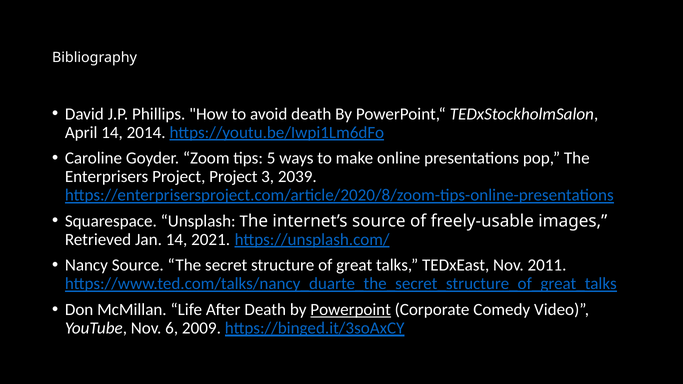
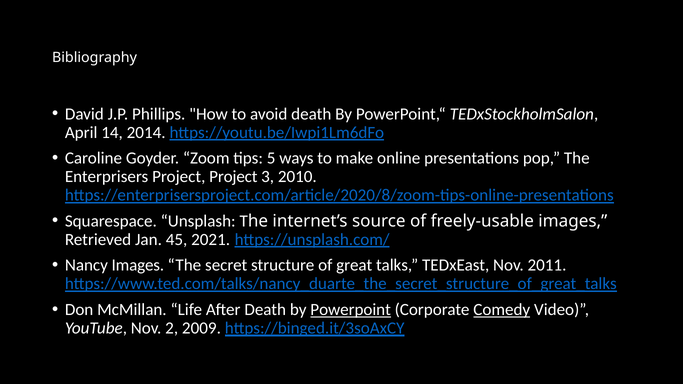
2039: 2039 -> 2010
Jan 14: 14 -> 45
Nancy Source: Source -> Images
Comedy underline: none -> present
6: 6 -> 2
